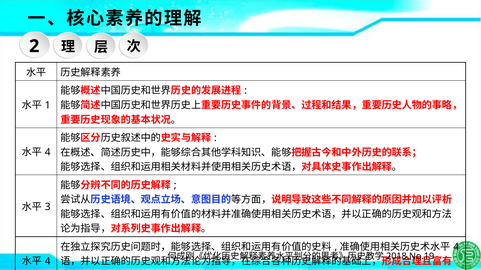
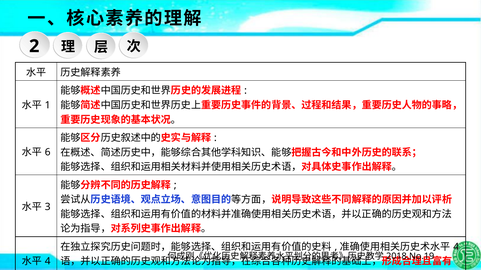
4 at (48, 153): 4 -> 6
